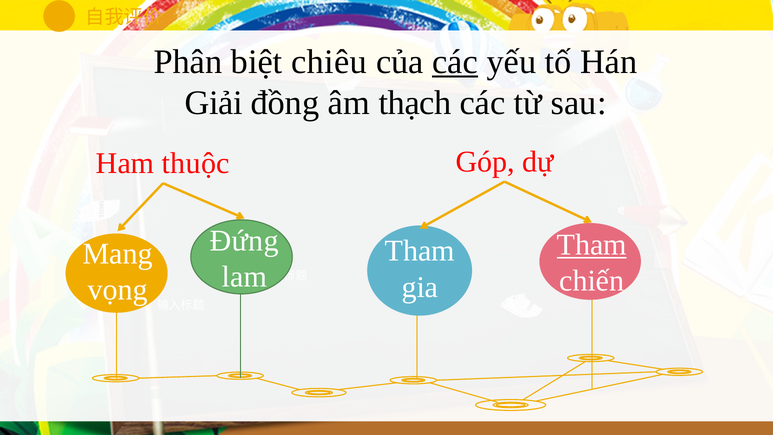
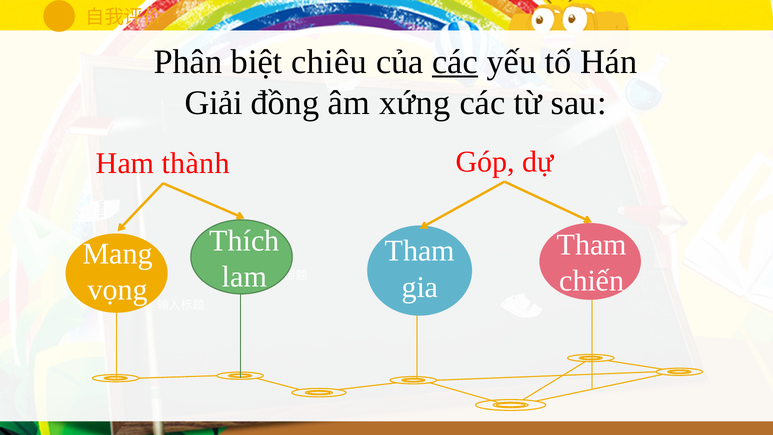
thạch: thạch -> xứng
thuộc: thuộc -> thành
Đứng: Đứng -> Thích
Tham at (592, 245) underline: present -> none
